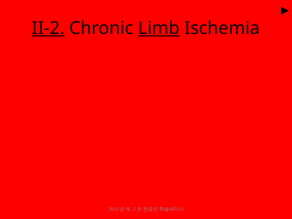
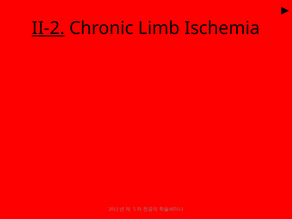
Limb underline: present -> none
